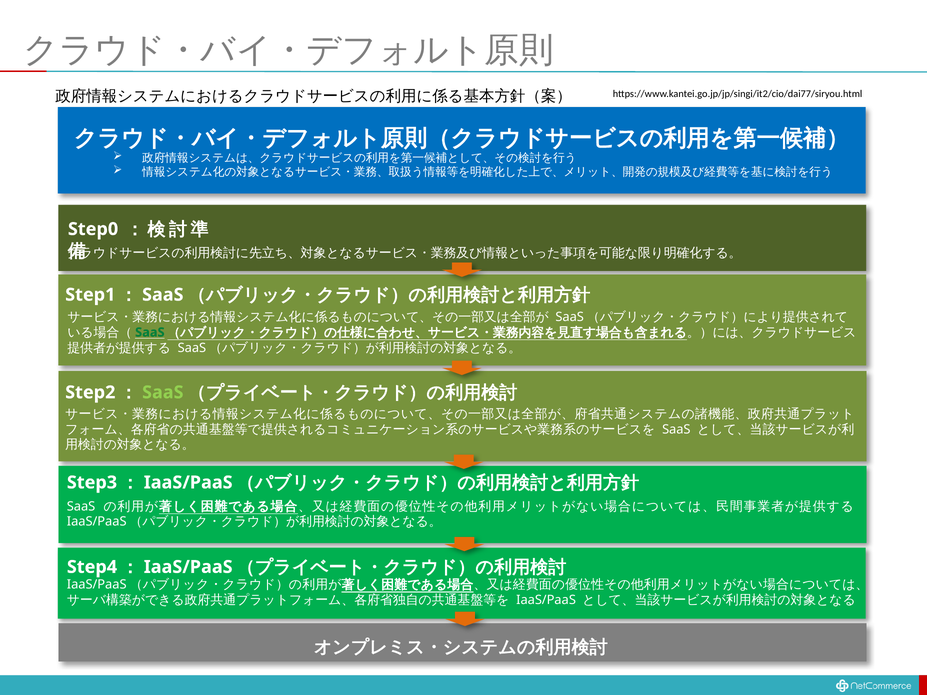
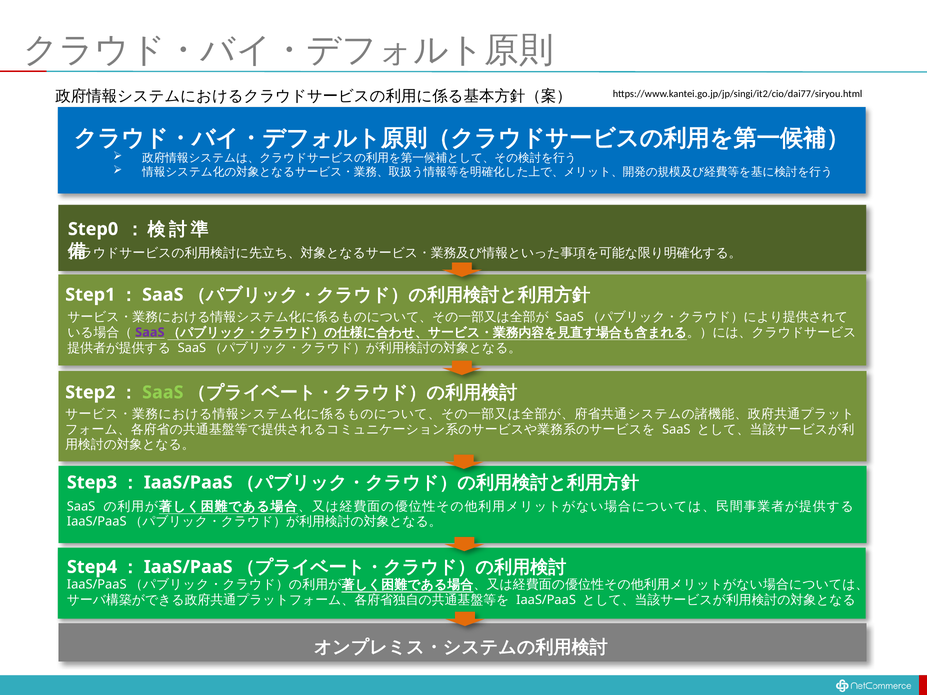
SaaS at (150, 332) colour: green -> purple
